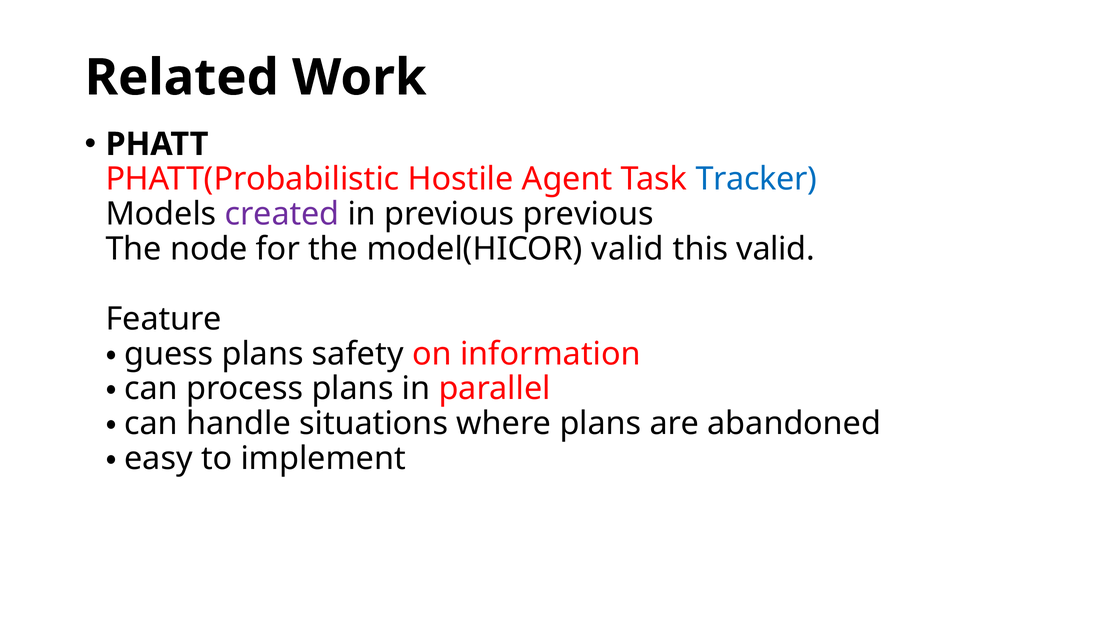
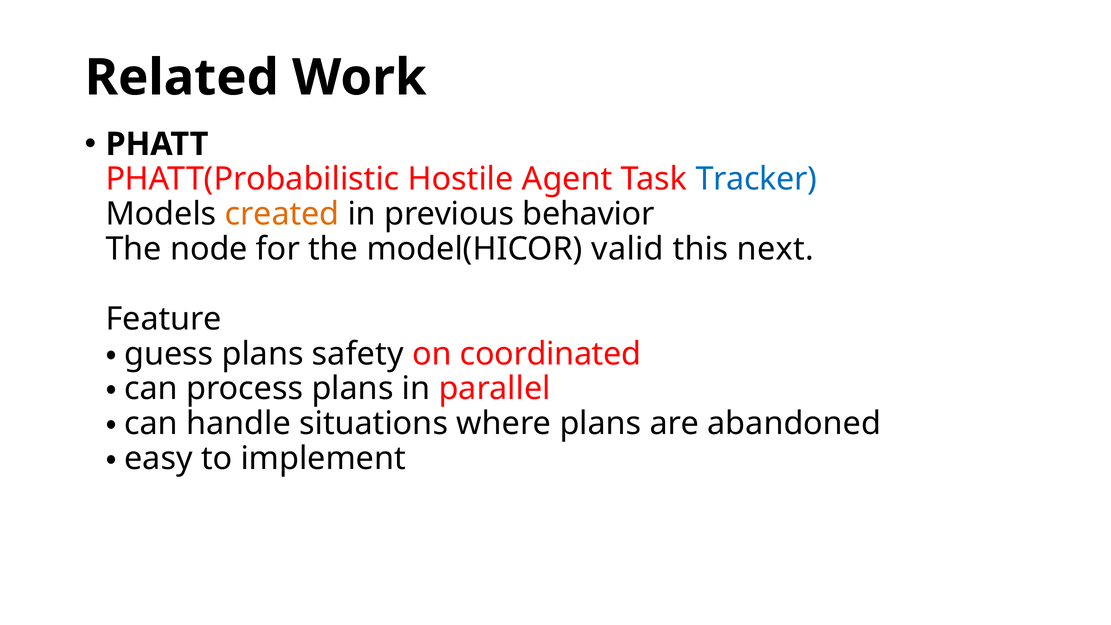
created colour: purple -> orange
previous previous: previous -> behavior
this valid: valid -> next
information: information -> coordinated
